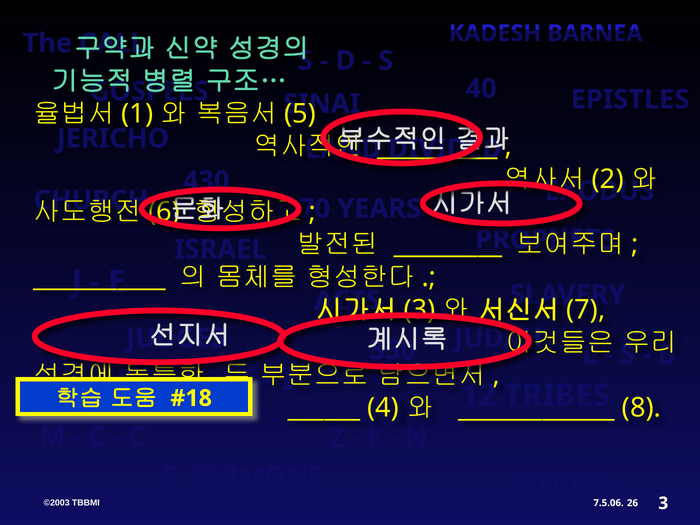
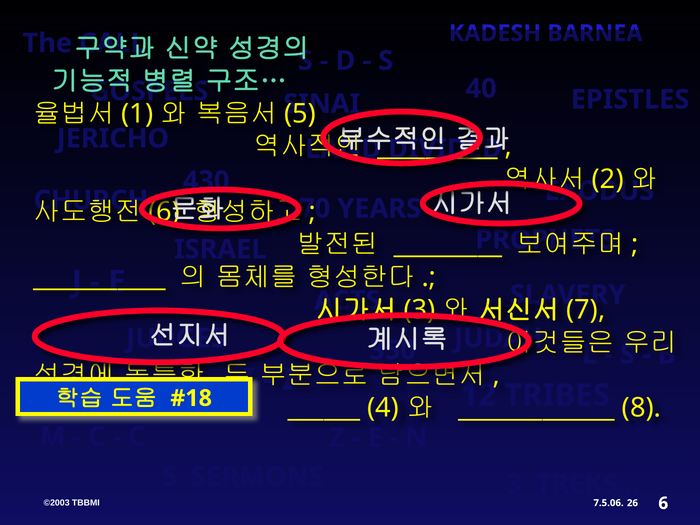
3 at (663, 503): 3 -> 6
